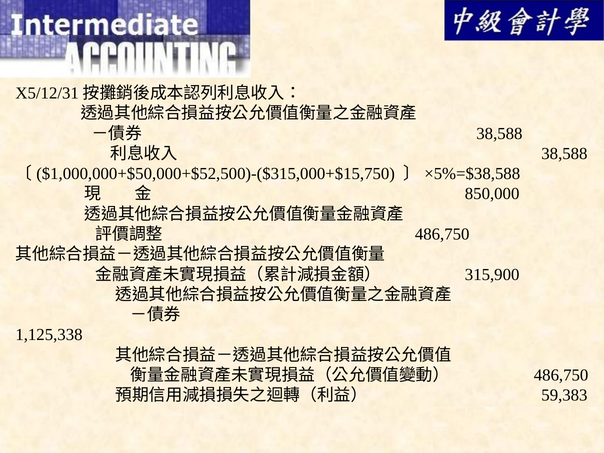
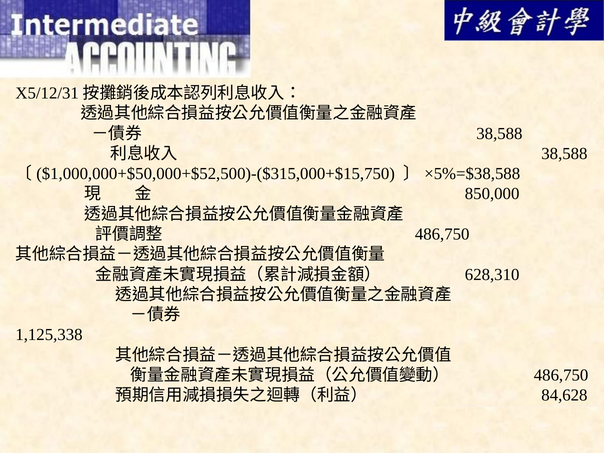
315,900: 315,900 -> 628,310
59,383: 59,383 -> 84,628
